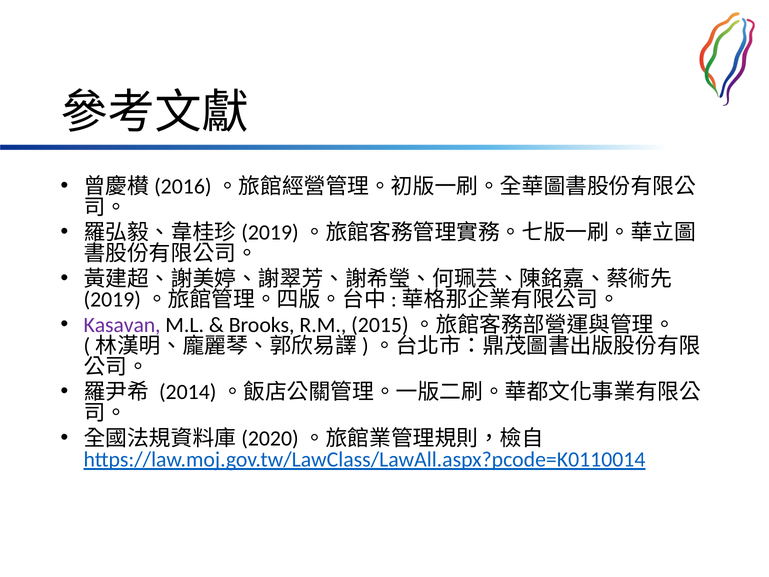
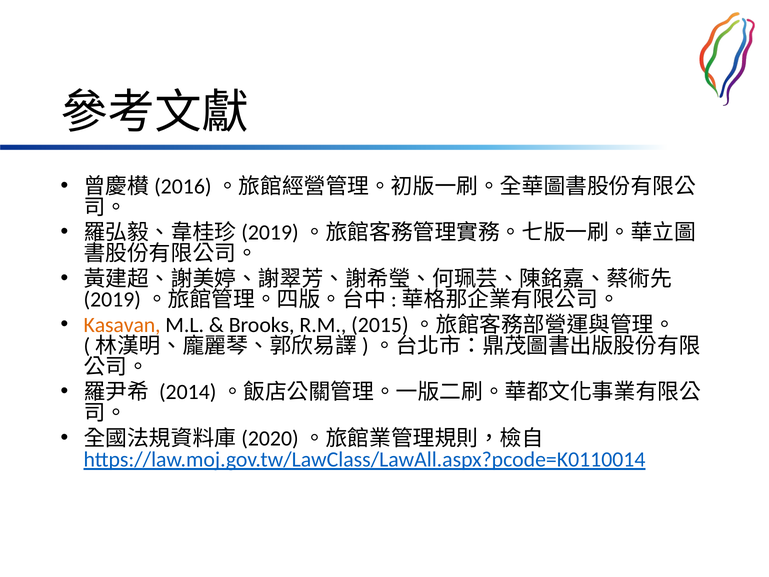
Kasavan colour: purple -> orange
